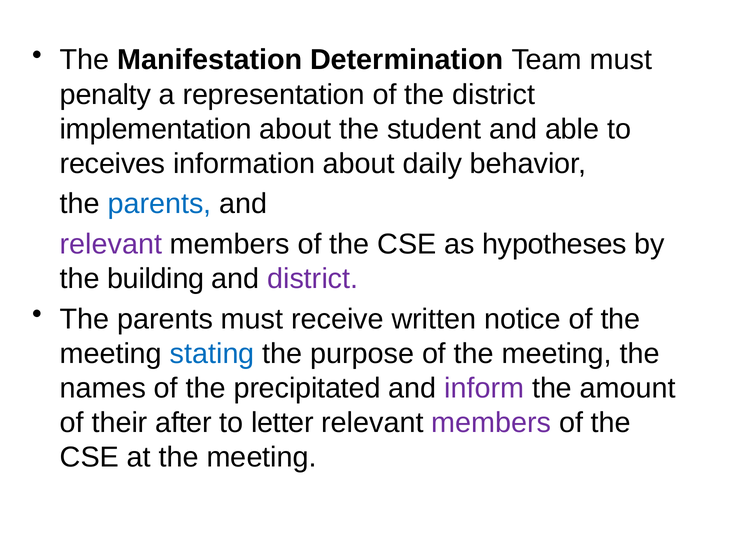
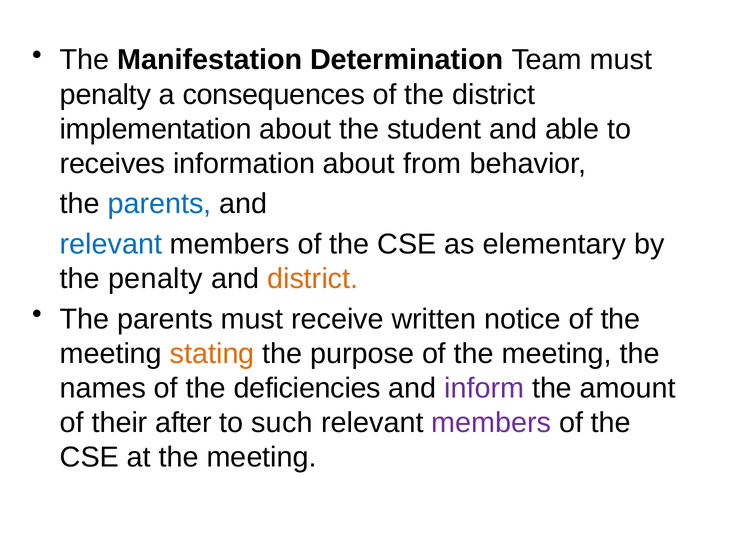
representation: representation -> consequences
daily: daily -> from
relevant at (111, 244) colour: purple -> blue
hypotheses: hypotheses -> elementary
the building: building -> penalty
district at (313, 279) colour: purple -> orange
stating colour: blue -> orange
precipitated: precipitated -> deficiencies
letter: letter -> such
